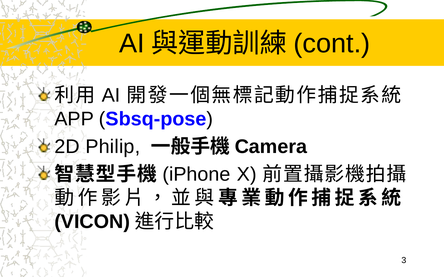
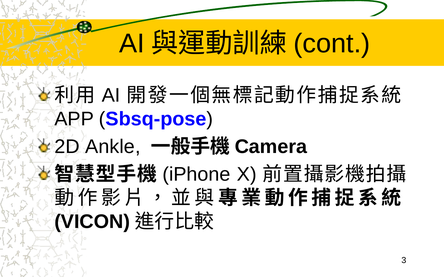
Philip: Philip -> Ankle
